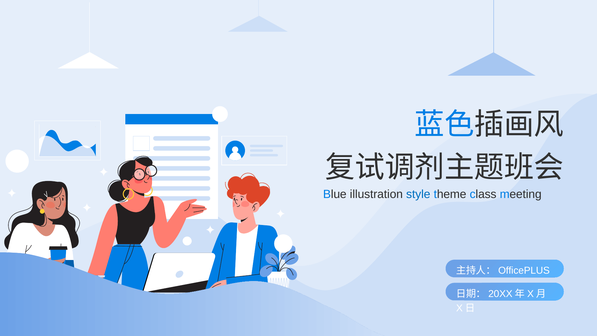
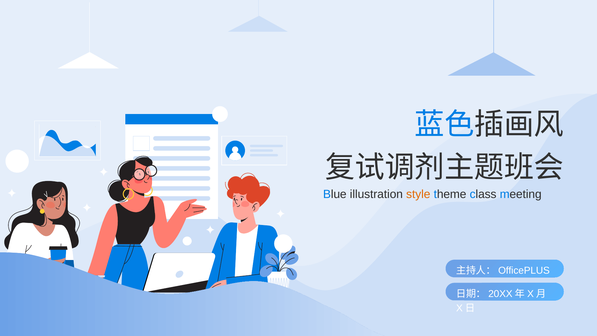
style colour: blue -> orange
